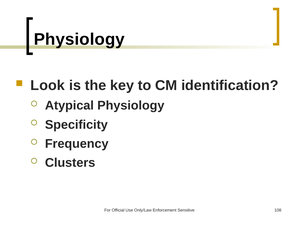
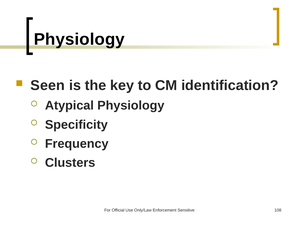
Look: Look -> Seen
